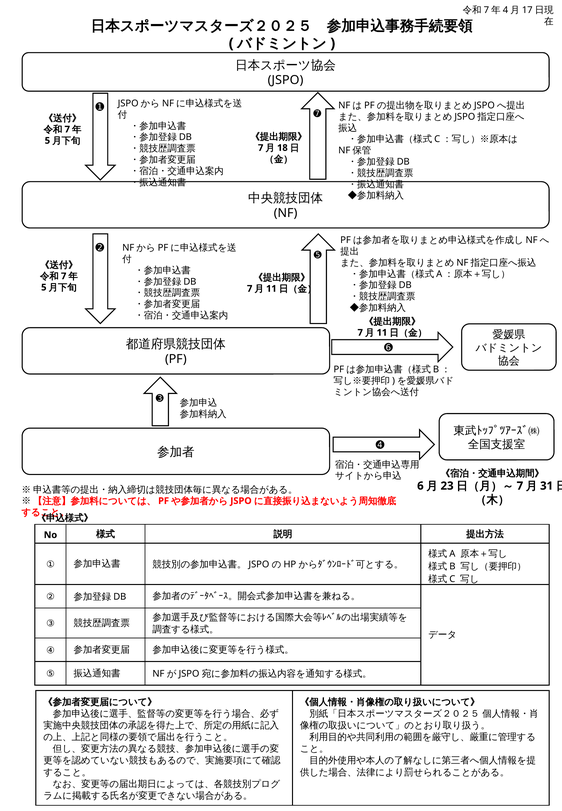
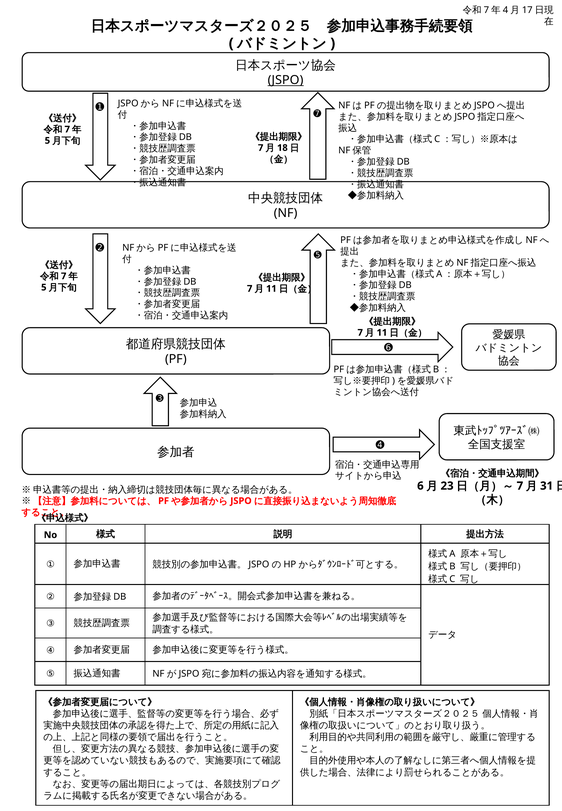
JSPO underline: none -> present
